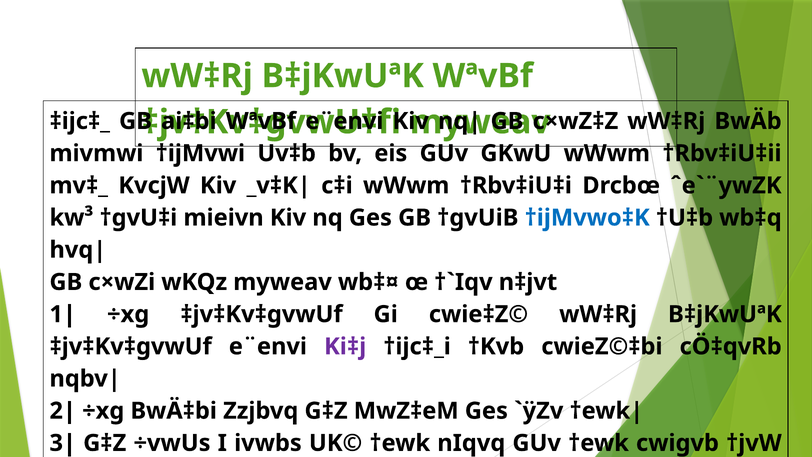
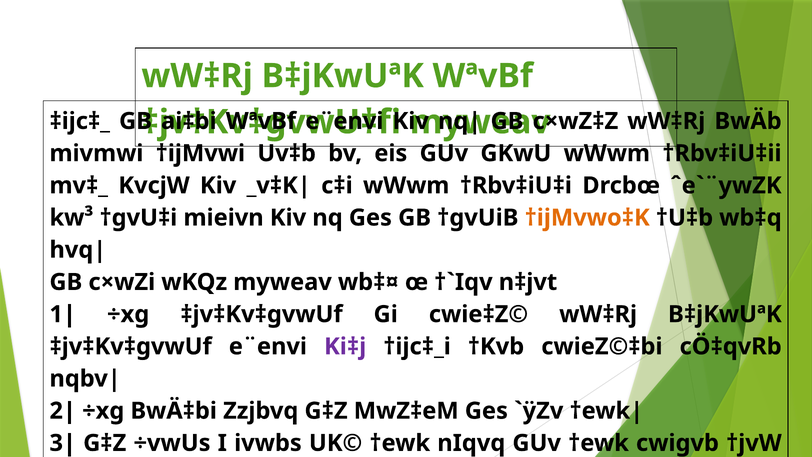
†ijMvwo‡K colour: blue -> orange
